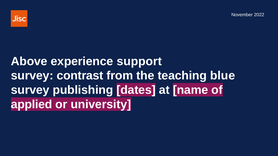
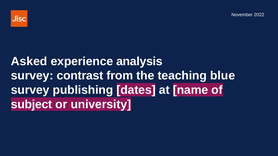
Above: Above -> Asked
support: support -> analysis
applied: applied -> subject
